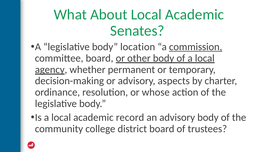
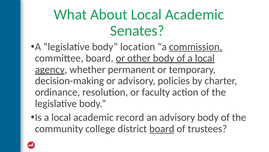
aspects: aspects -> policies
whose: whose -> faculty
board at (162, 128) underline: none -> present
